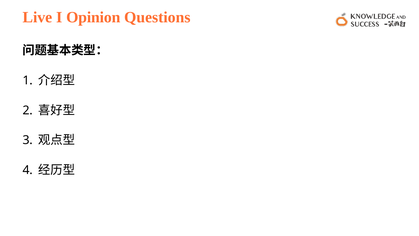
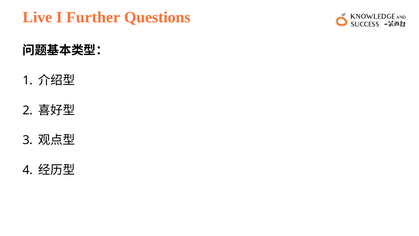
Opinion: Opinion -> Further
